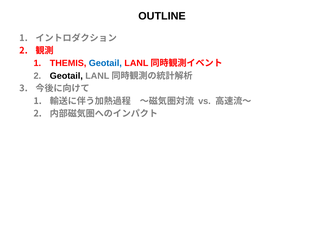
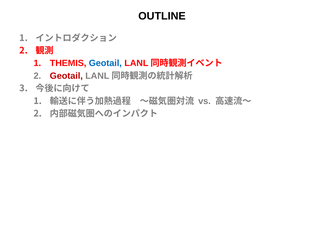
Geotail at (66, 76) colour: black -> red
